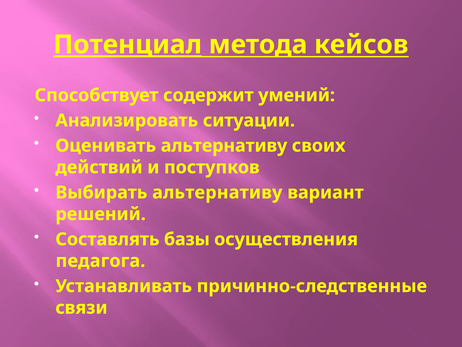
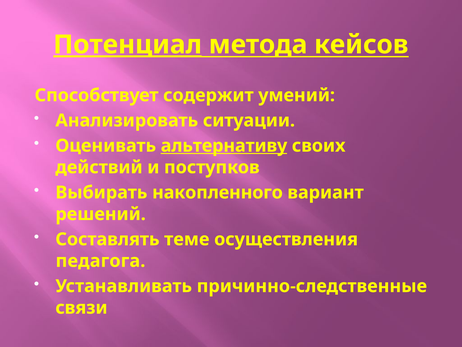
альтернативу at (224, 146) underline: none -> present
Выбирать альтернативу: альтернативу -> накопленного
базы: базы -> теме
